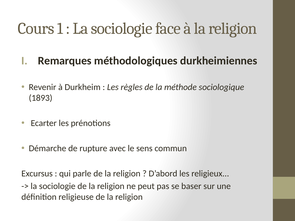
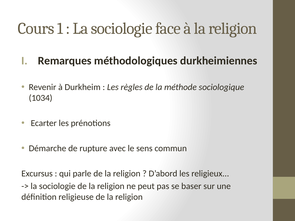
1893: 1893 -> 1034
